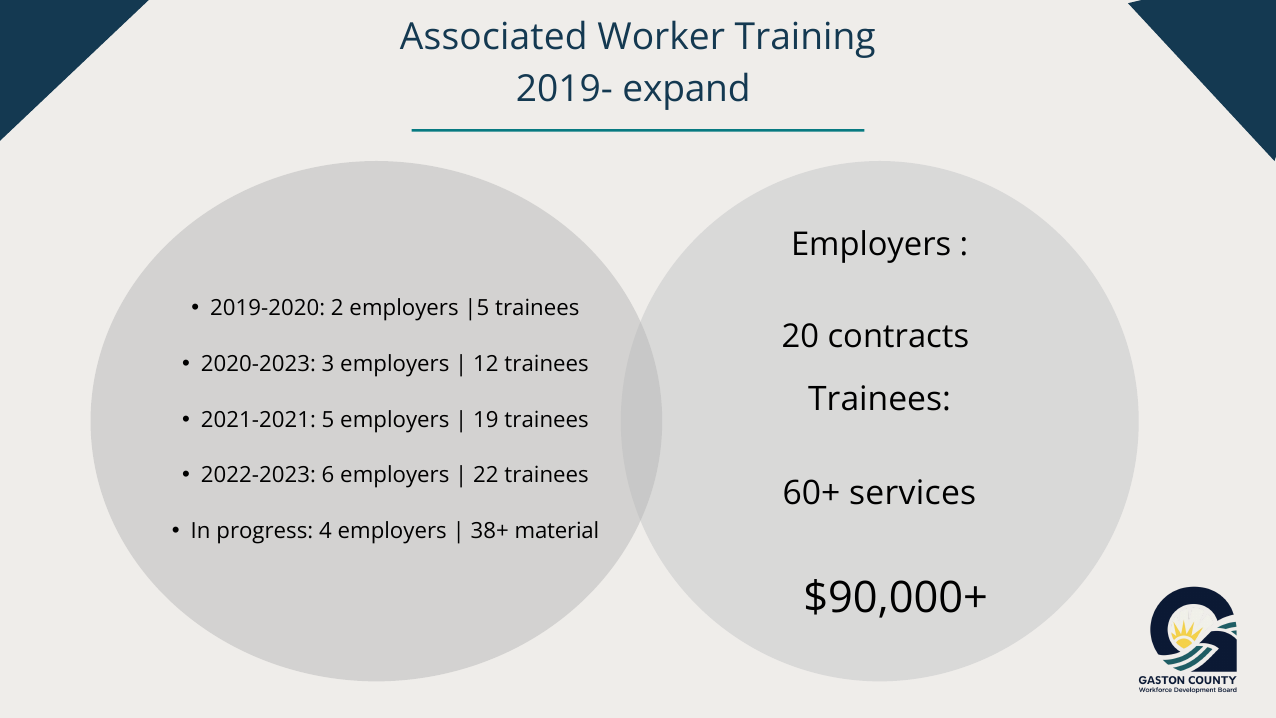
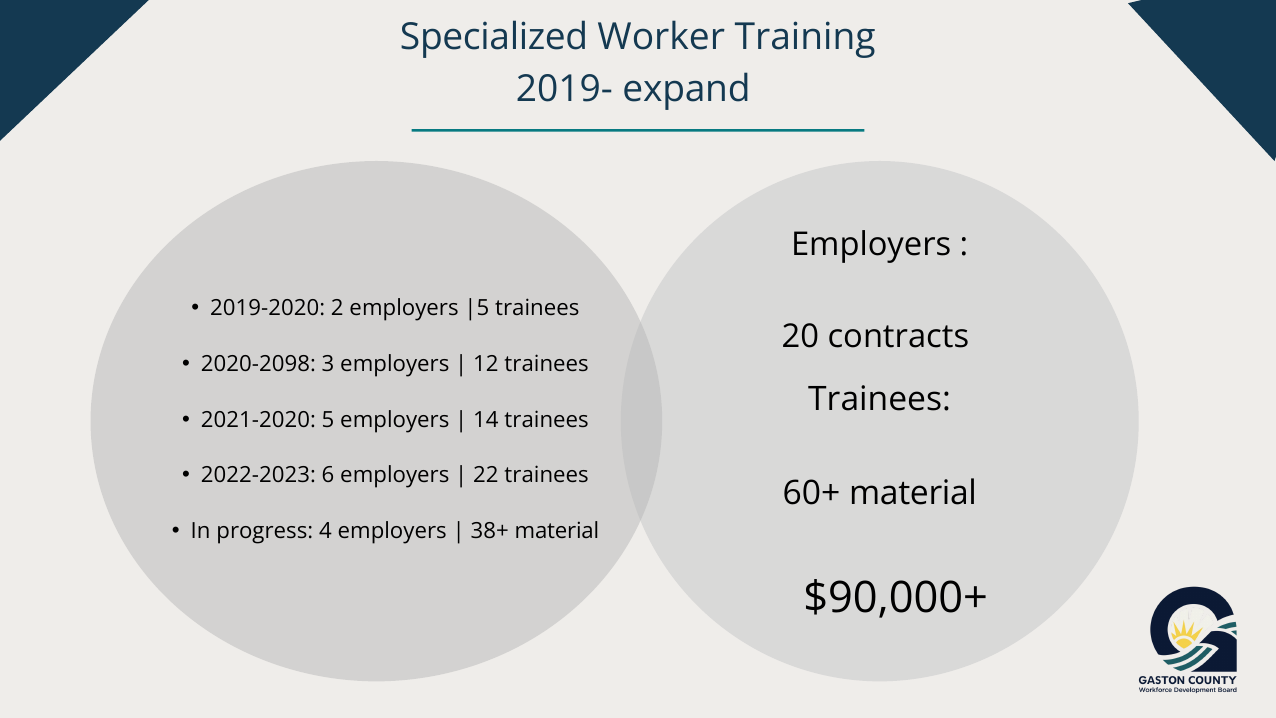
Associated: Associated -> Specialized
2020-2023: 2020-2023 -> 2020-2098
2021-2021: 2021-2021 -> 2021-2020
19: 19 -> 14
60+ services: services -> material
